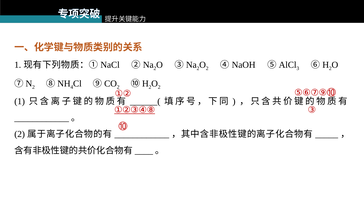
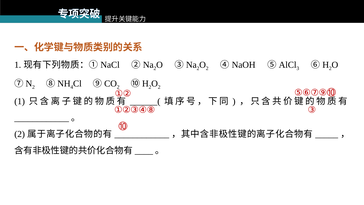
①②③④⑧ underline: present -> none
